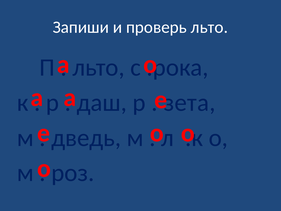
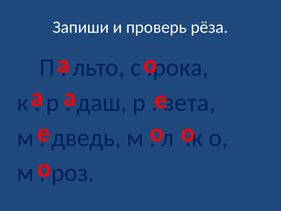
проверь льто: льто -> рёза
